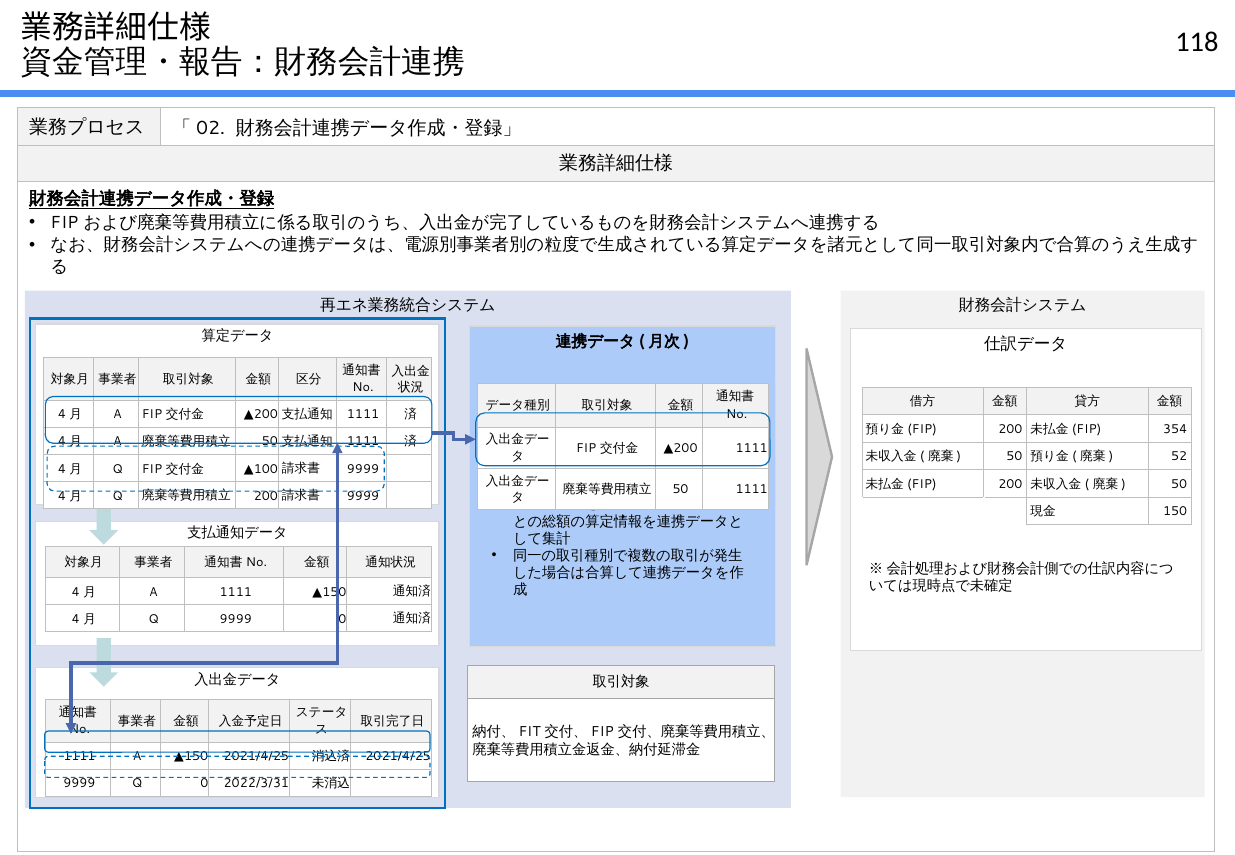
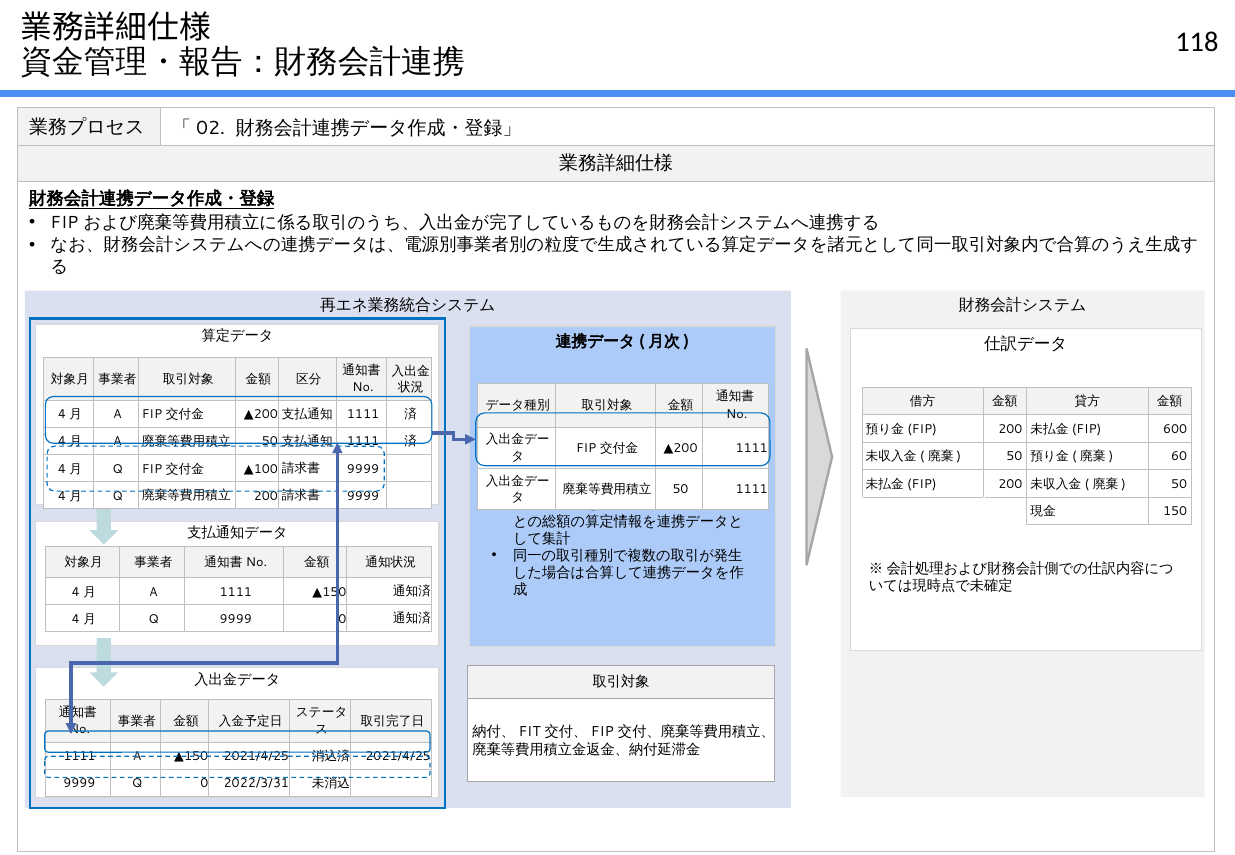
354: 354 -> 600
52: 52 -> 60
